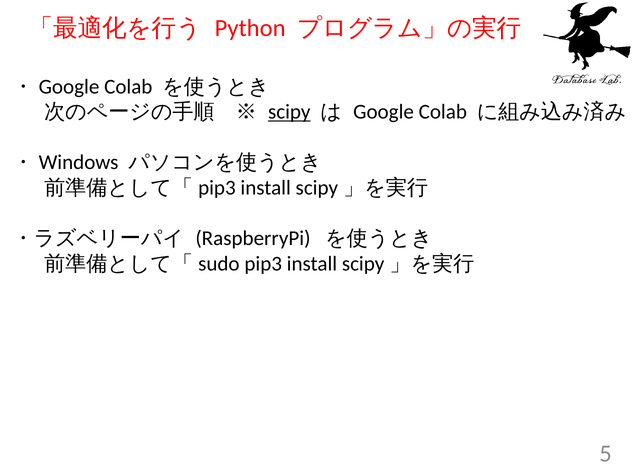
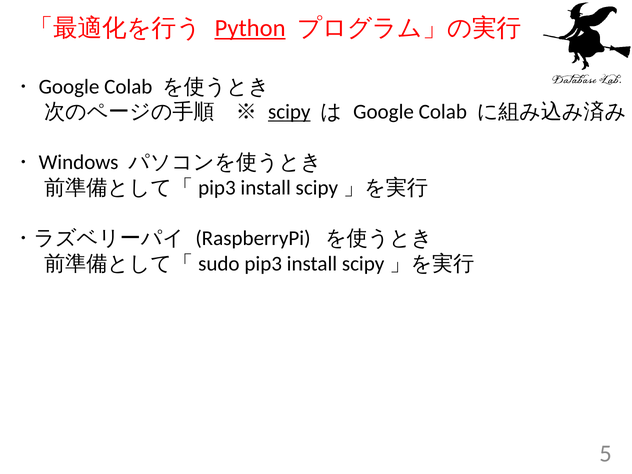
Python underline: none -> present
